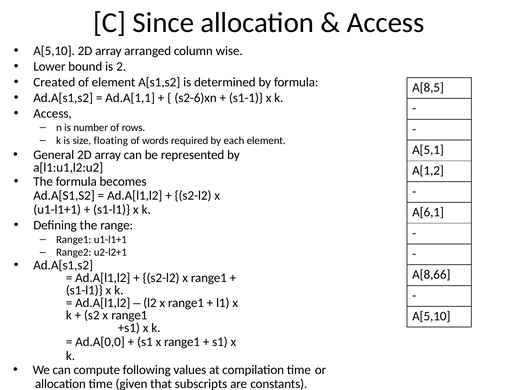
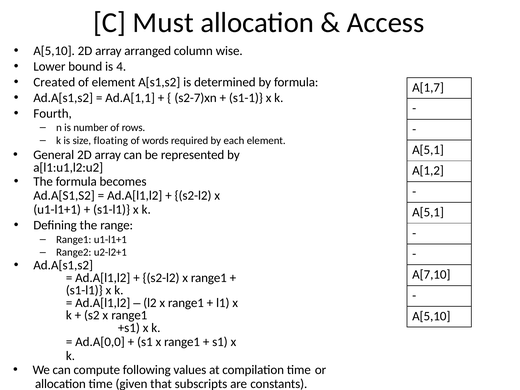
Since: Since -> Must
2: 2 -> 4
A[8,5: A[8,5 -> A[1,7
s2-6)xn: s2-6)xn -> s2-7)xn
Access at (53, 113): Access -> Fourth
A[6,1 at (428, 212): A[6,1 -> A[5,1
A[8,66: A[8,66 -> A[7,10
